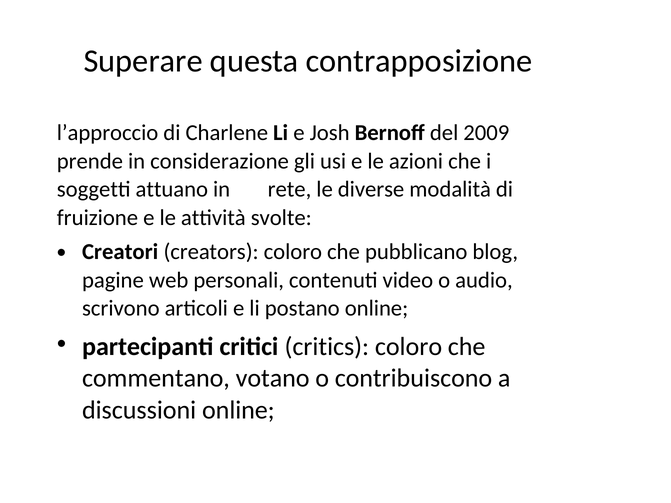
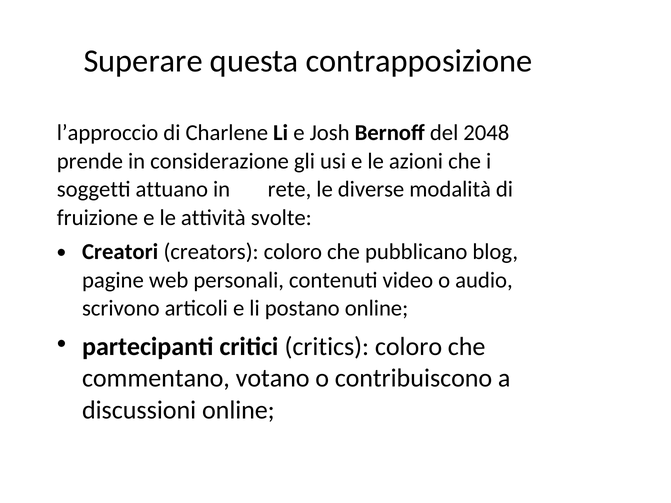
2009: 2009 -> 2048
